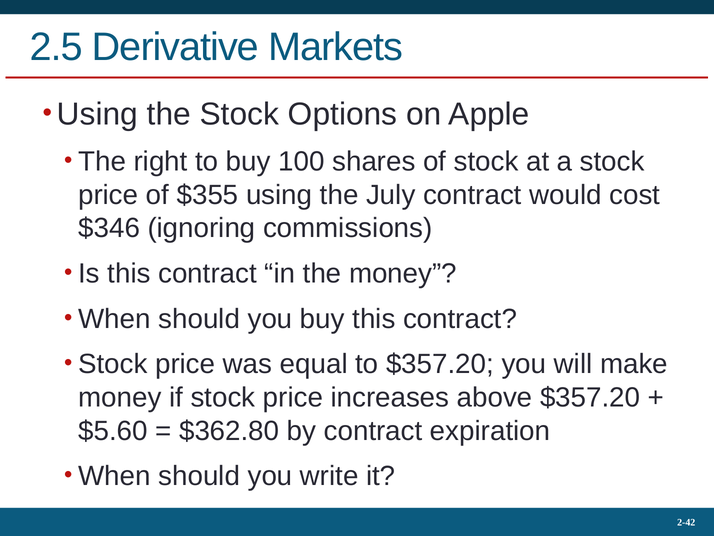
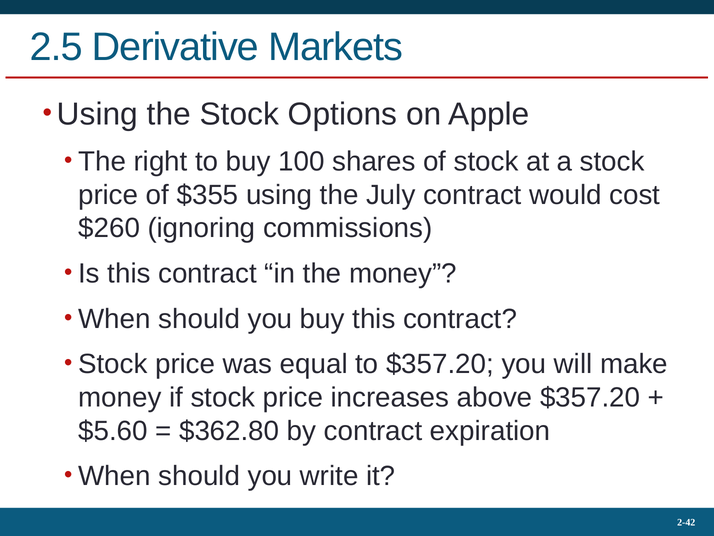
$346: $346 -> $260
